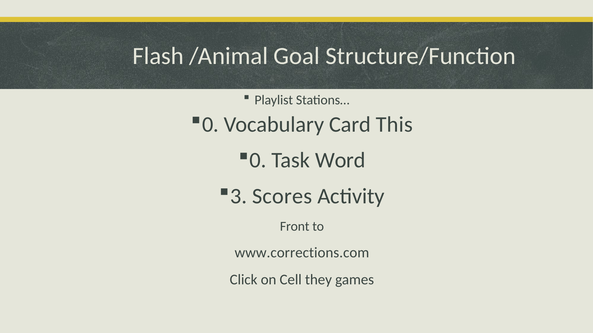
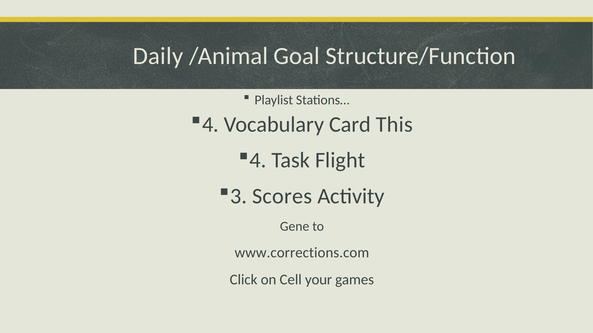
Flash: Flash -> Daily
0 at (210, 125): 0 -> 4
0 at (258, 161): 0 -> 4
Word: Word -> Flight
Front: Front -> Gene
they: they -> your
